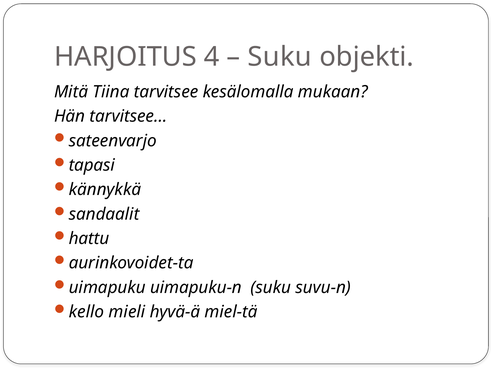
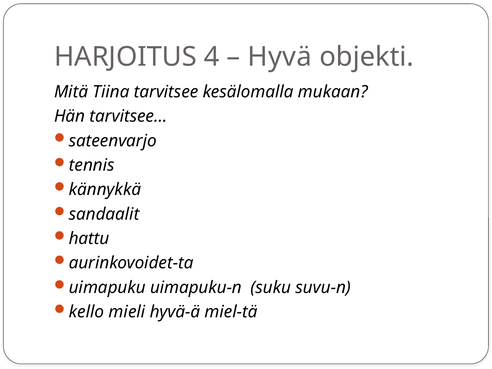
Suku at (280, 57): Suku -> Hyvä
tapasi: tapasi -> tennis
